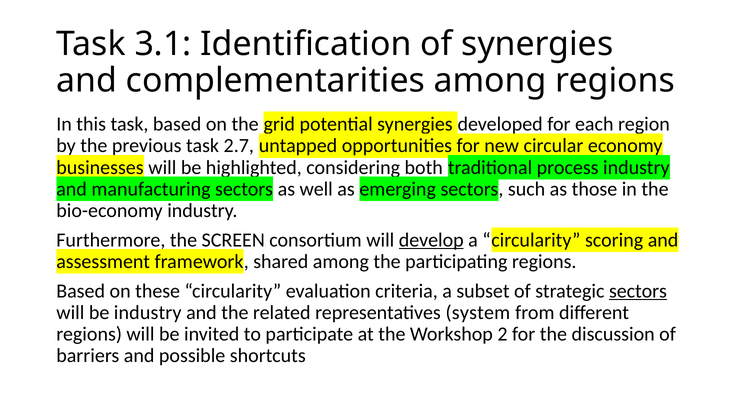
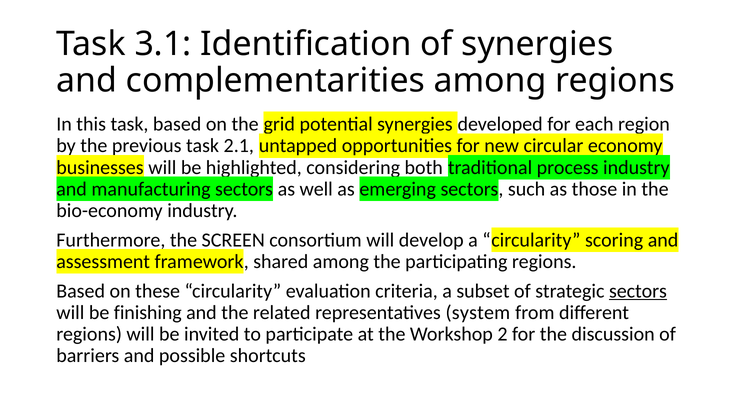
2.7: 2.7 -> 2.1
develop underline: present -> none
be industry: industry -> finishing
